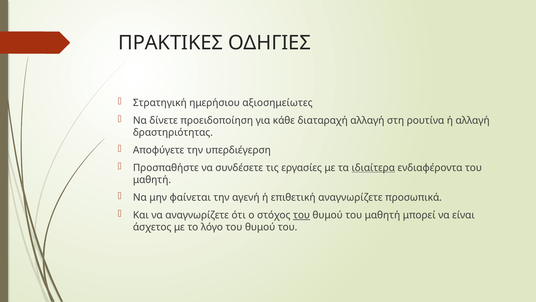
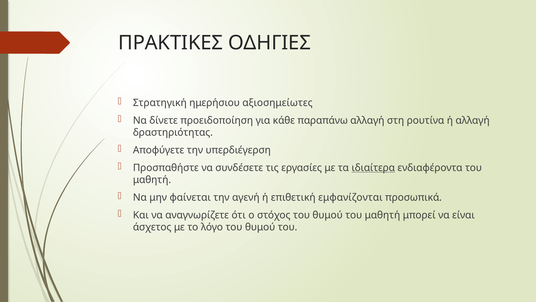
διαταραχή: διαταραχή -> παραπάνω
επιθετική αναγνωρίζετε: αναγνωρίζετε -> εμφανίζονται
του at (302, 215) underline: present -> none
